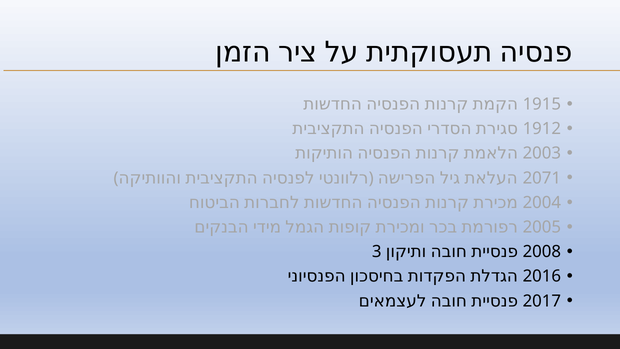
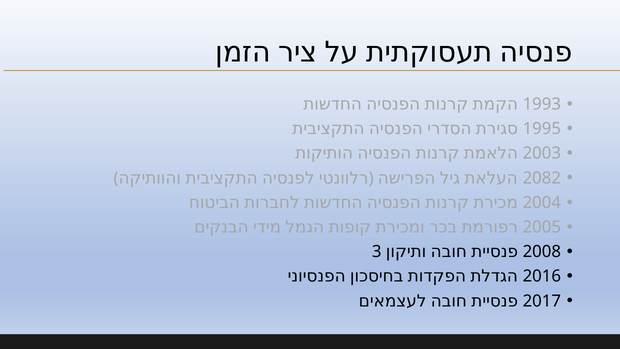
1915: 1915 -> 1993
1912: 1912 -> 1995
2071: 2071 -> 2082
